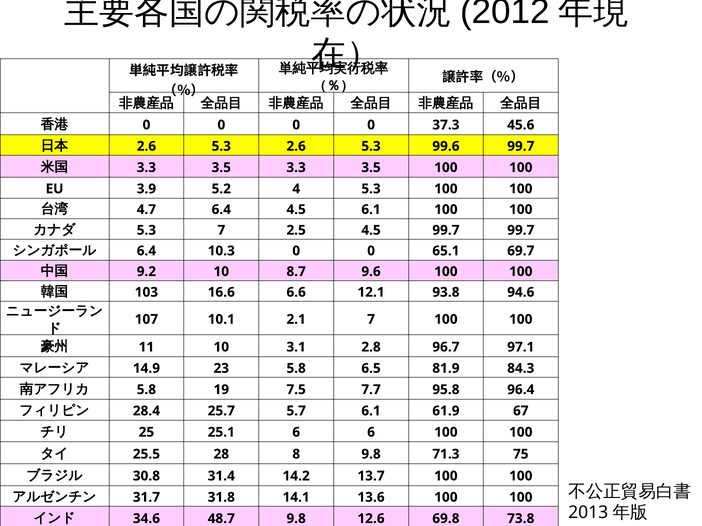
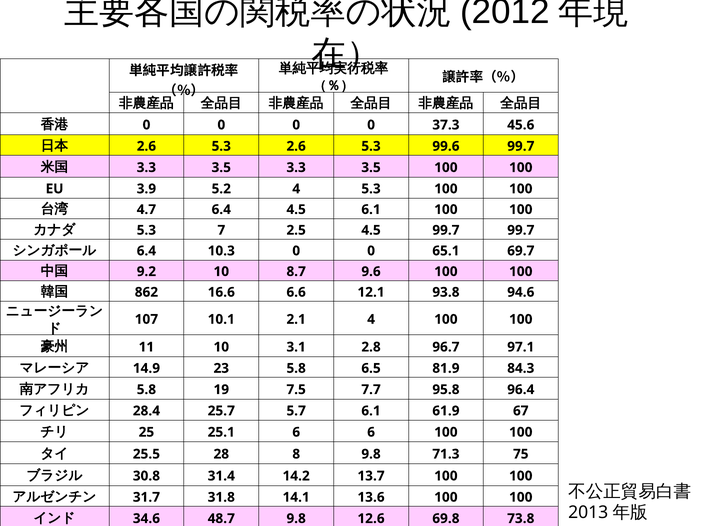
103: 103 -> 862
2.1 7: 7 -> 4
